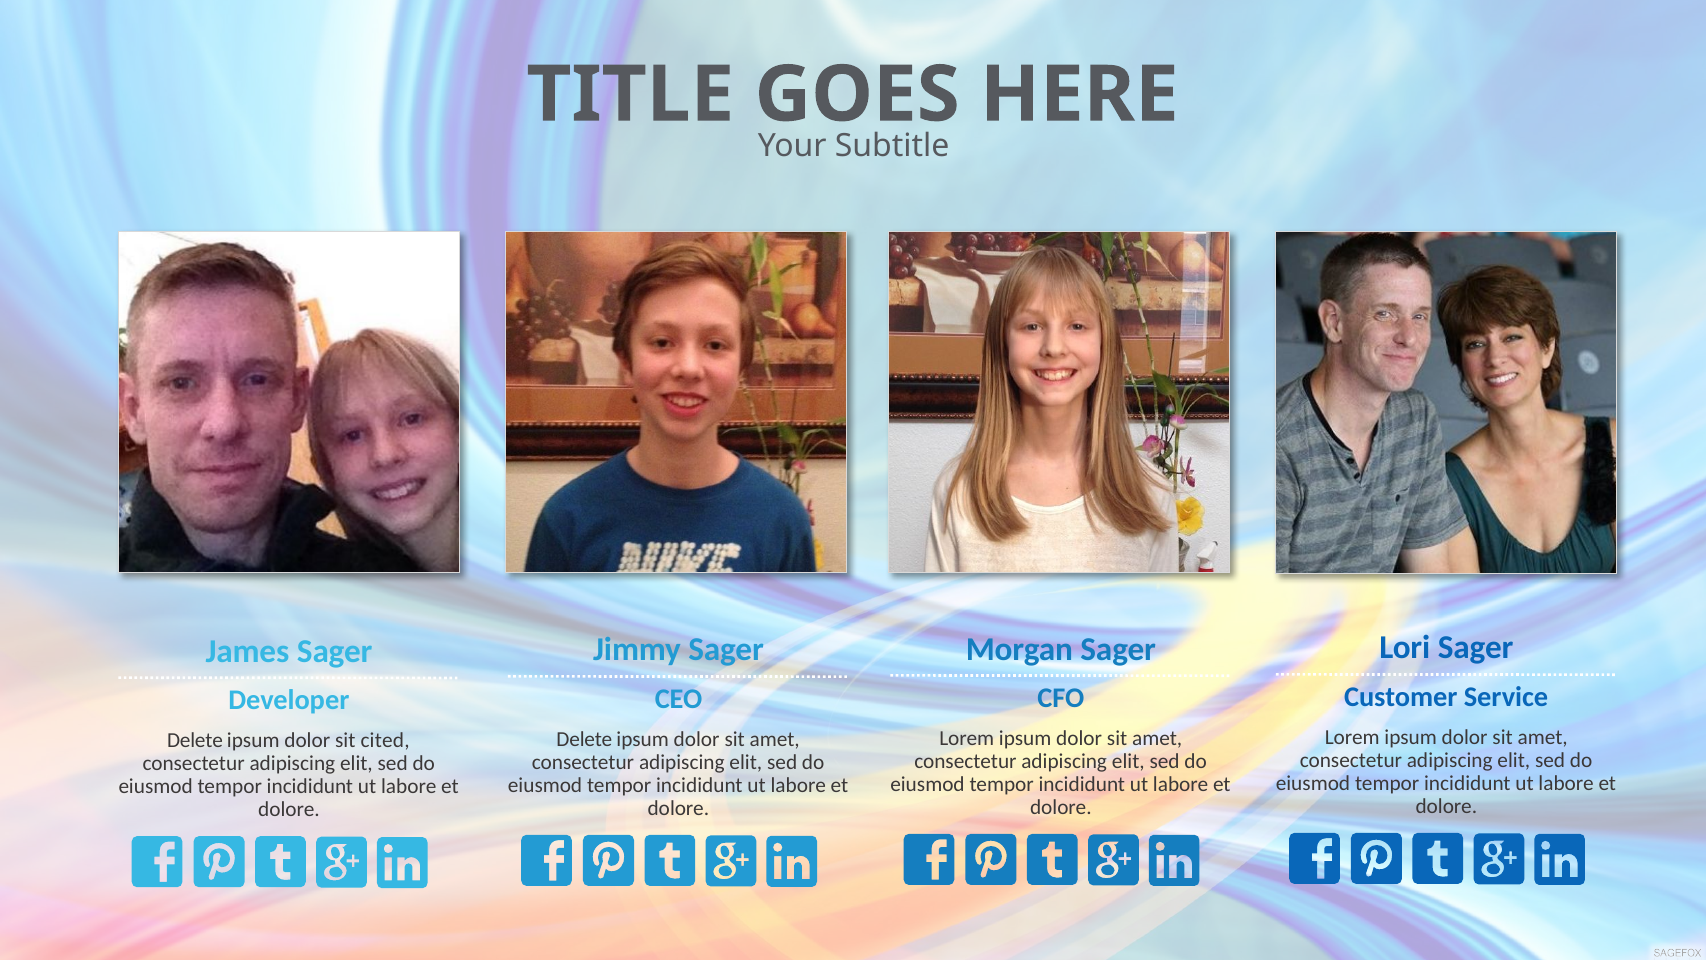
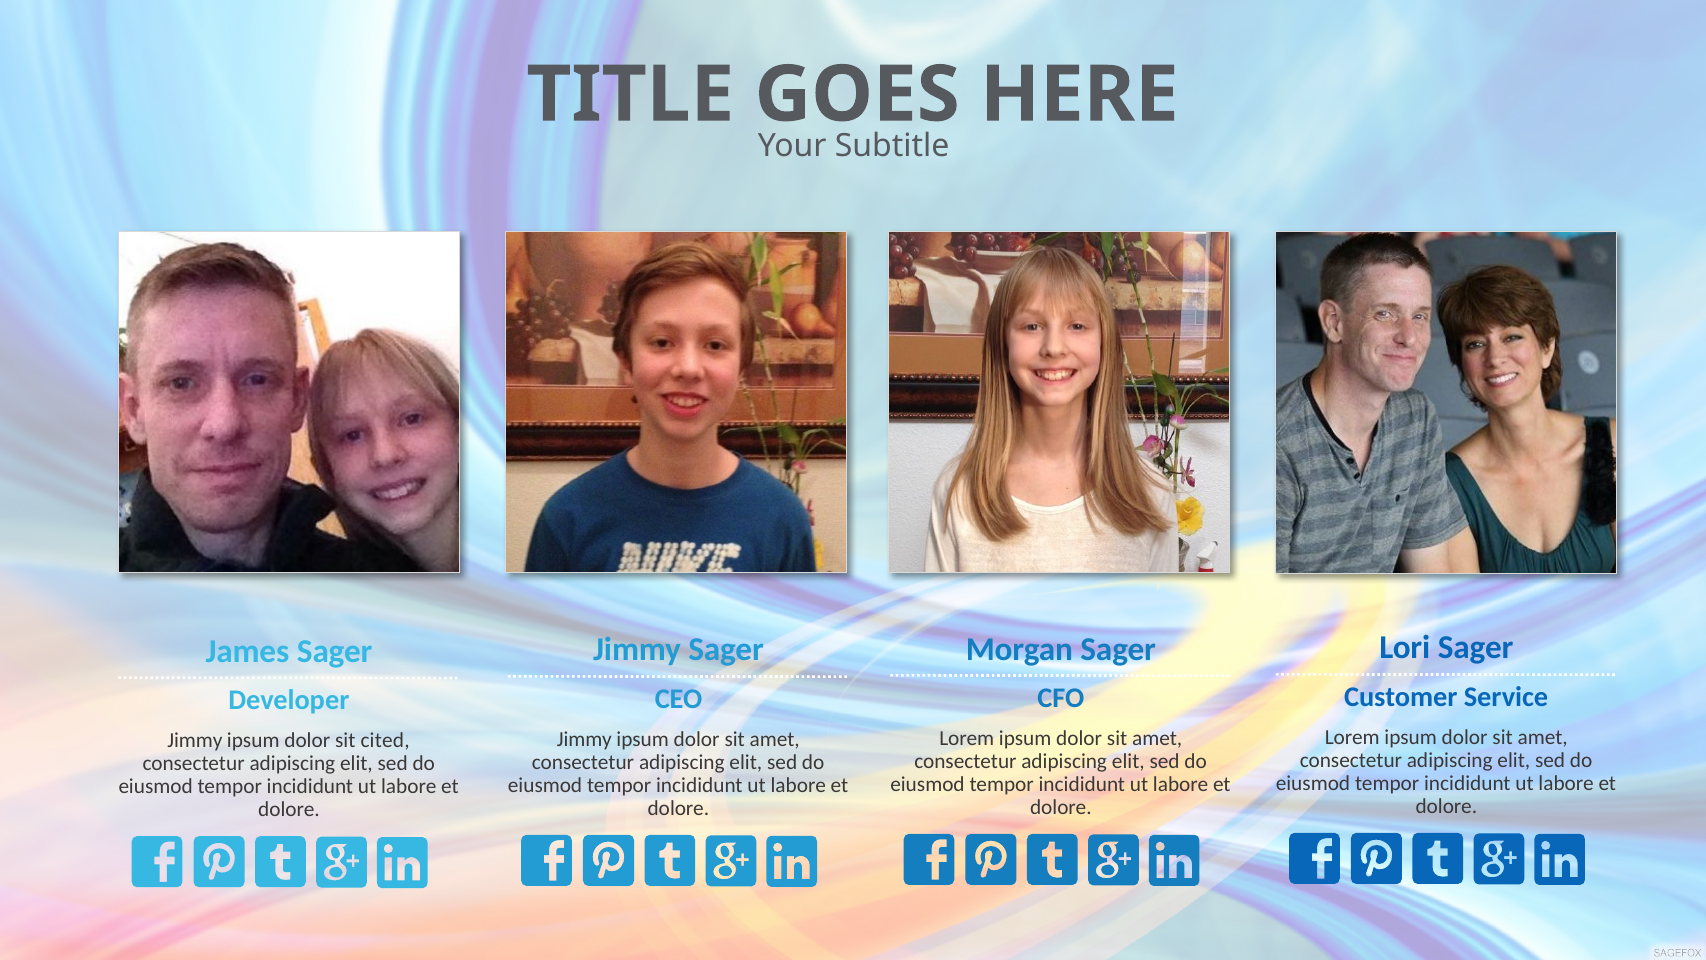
Delete at (584, 739): Delete -> Jimmy
Delete at (195, 740): Delete -> Jimmy
